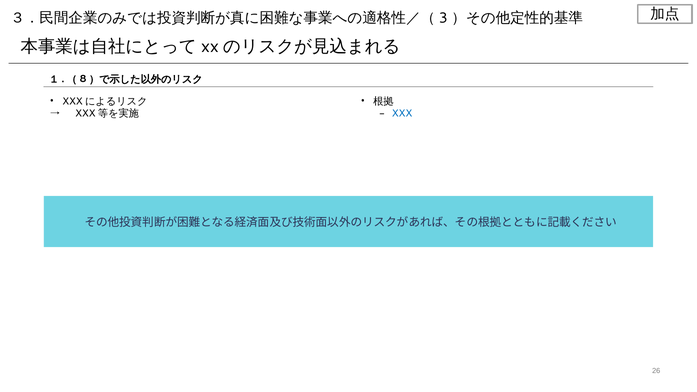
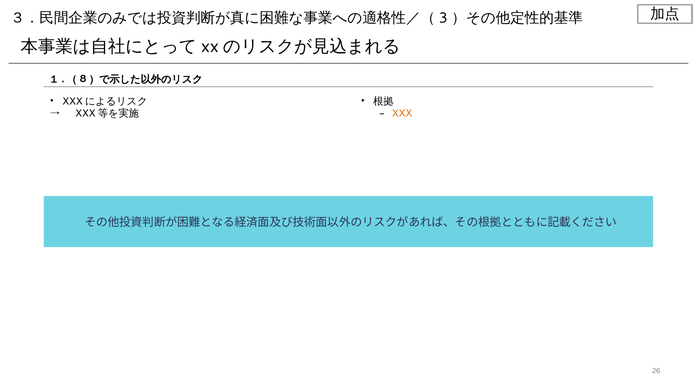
XXX colour: blue -> orange
